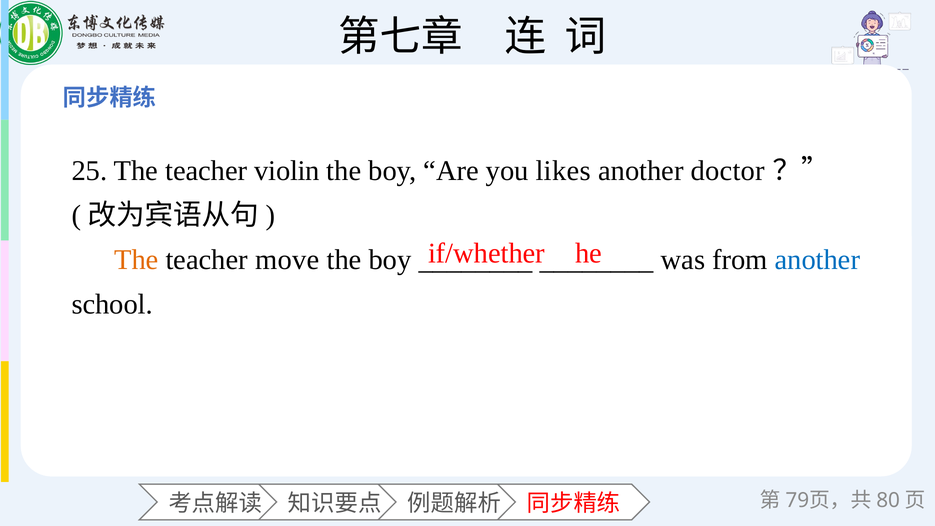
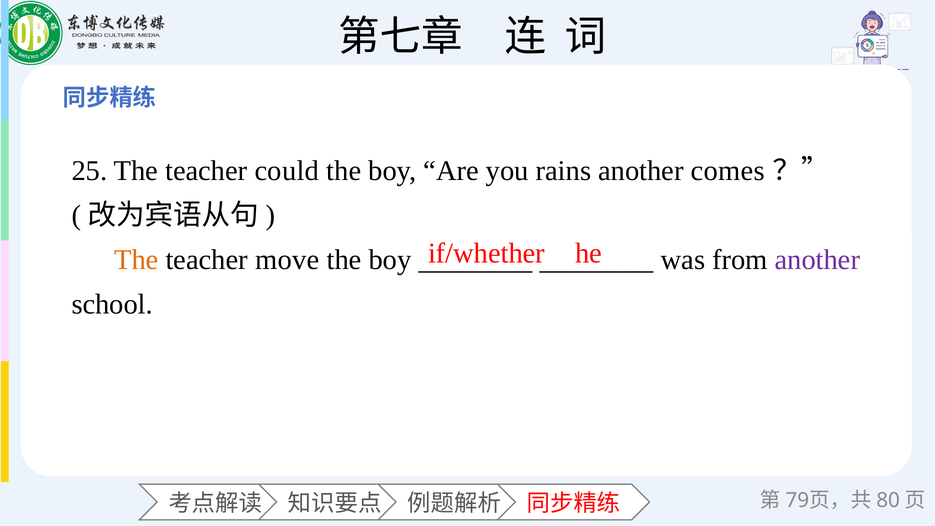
violin: violin -> could
likes: likes -> rains
doctor: doctor -> comes
another at (817, 260) colour: blue -> purple
